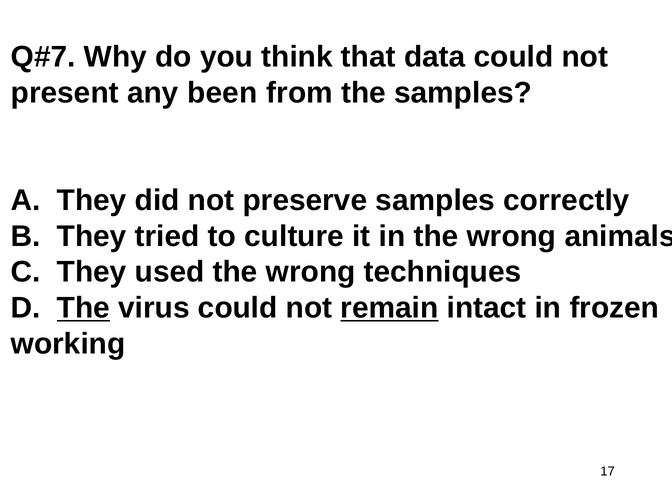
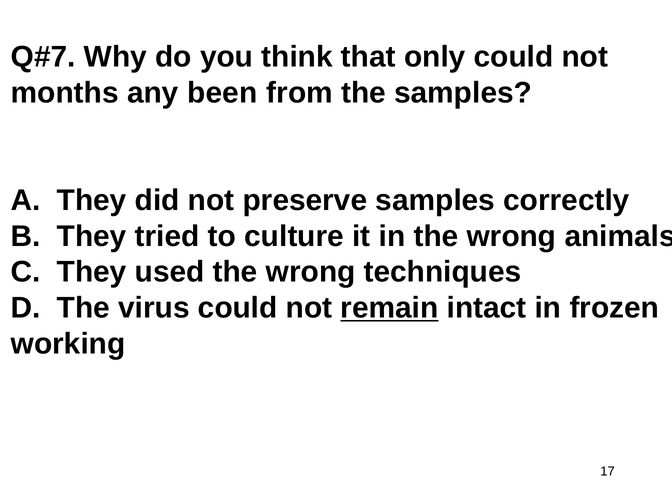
data: data -> only
present: present -> months
The at (83, 308) underline: present -> none
